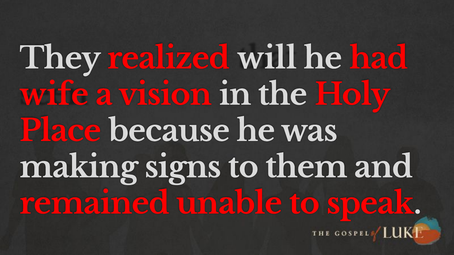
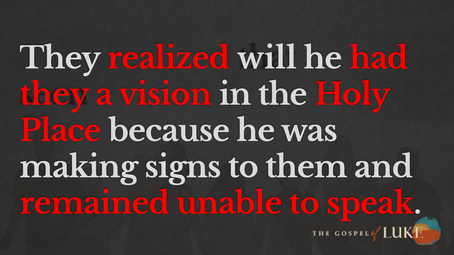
wife at (54, 95): wife -> they
